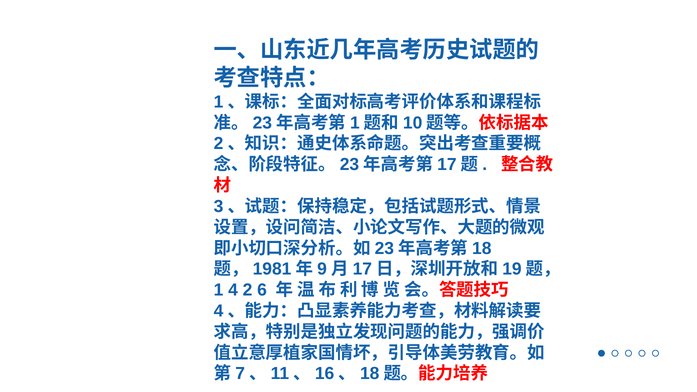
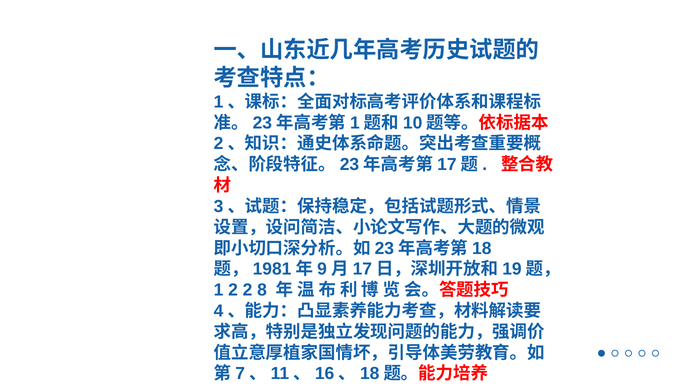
4 at (233, 290): 4 -> 2
6: 6 -> 8
